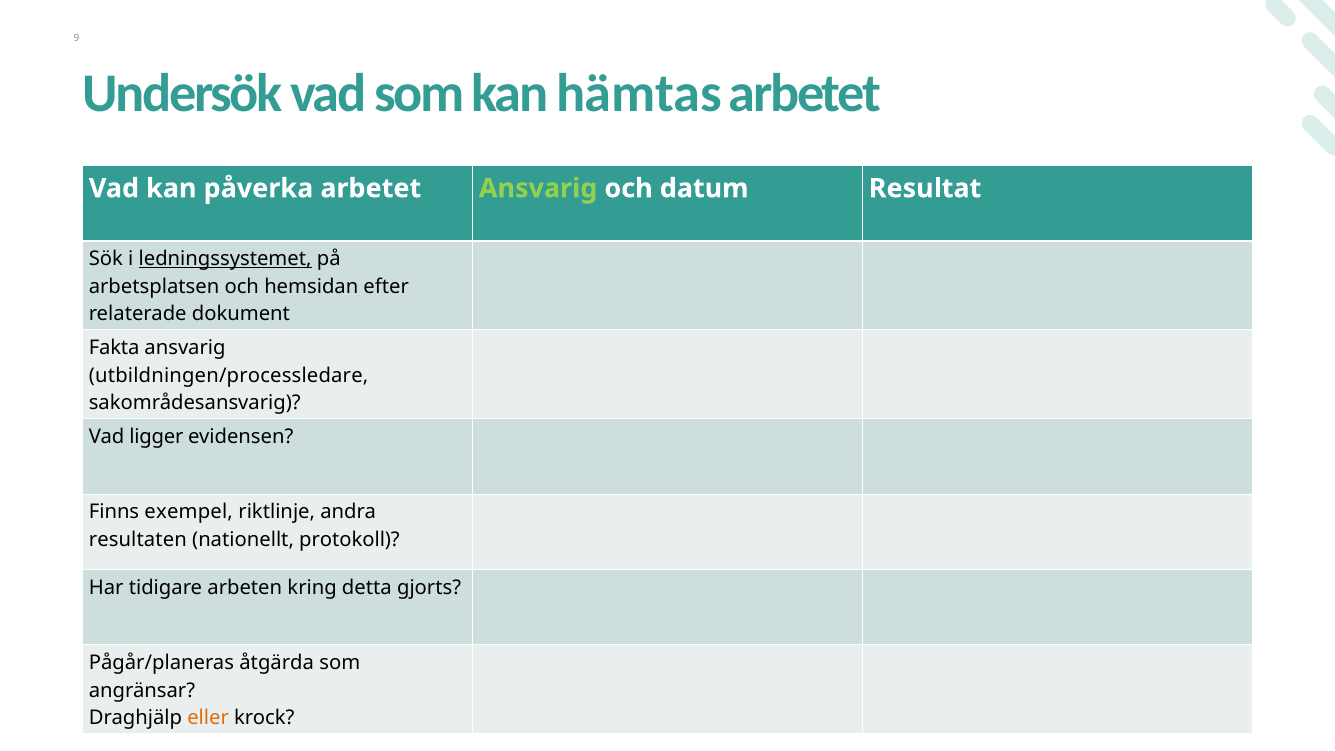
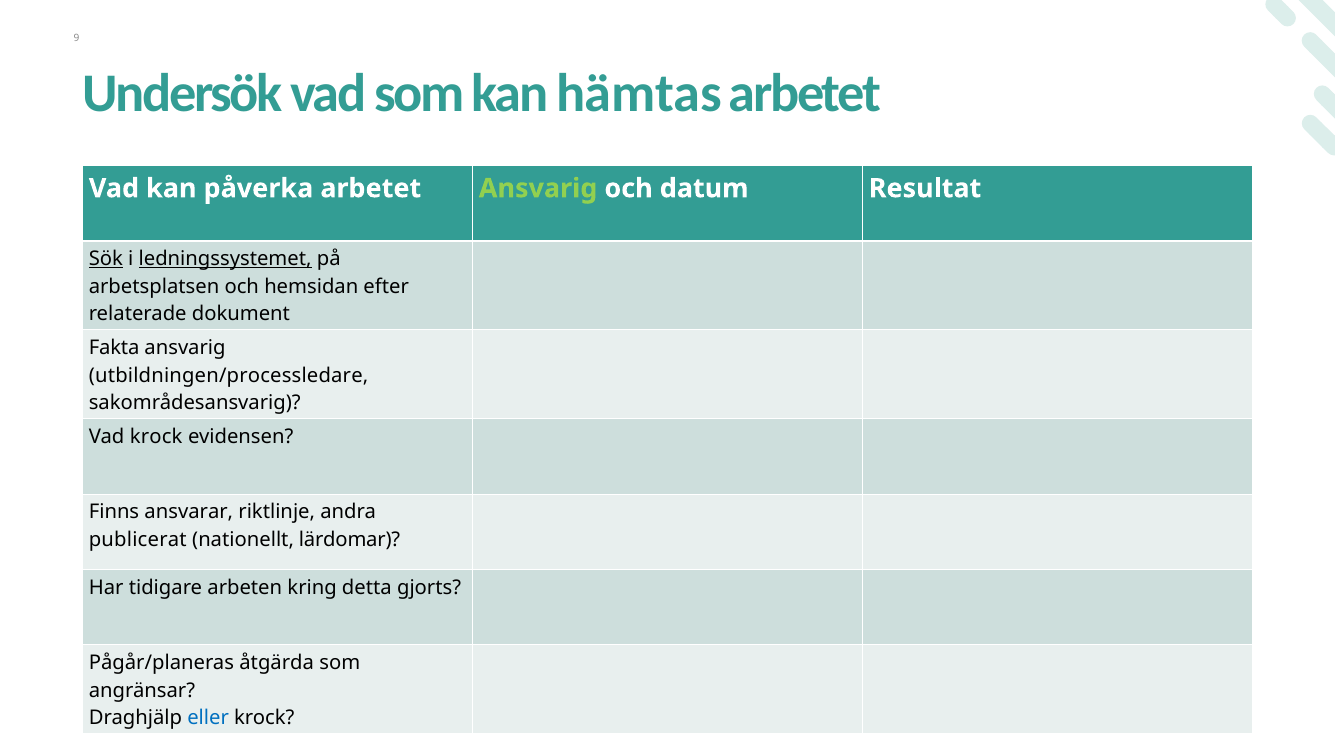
Sök underline: none -> present
Vad ligger: ligger -> krock
exempel: exempel -> ansvarar
resultaten: resultaten -> publicerat
protokoll: protokoll -> lärdomar
eller colour: orange -> blue
